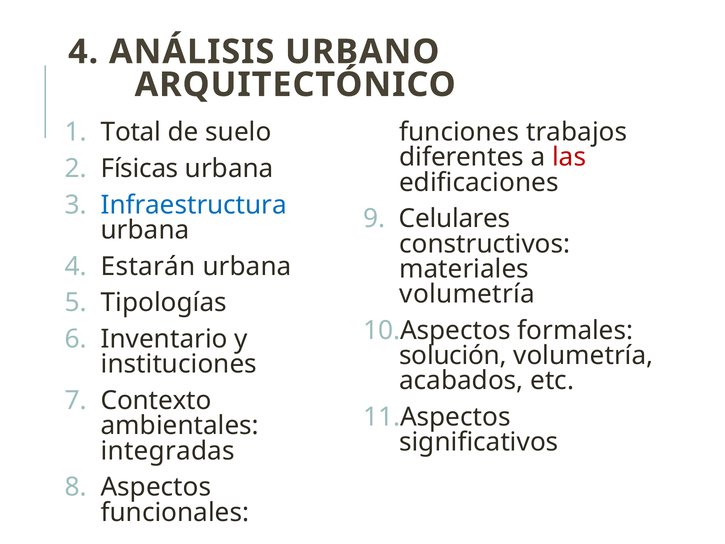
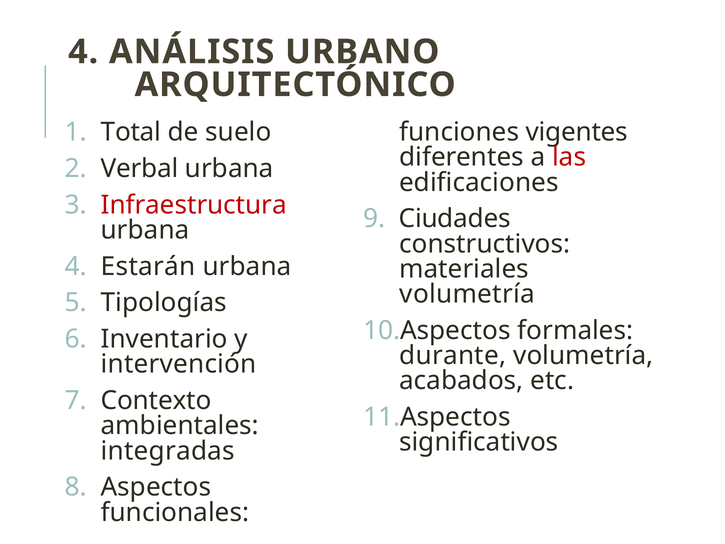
trabajos: trabajos -> vigentes
Físicas: Físicas -> Verbal
Infraestructura colour: blue -> red
Celulares: Celulares -> Ciudades
solución: solución -> durante
instituciones: instituciones -> intervención
